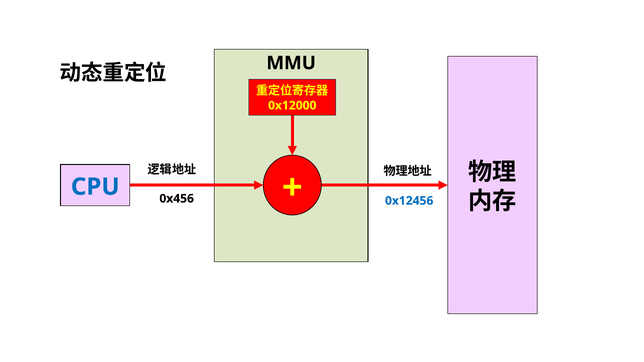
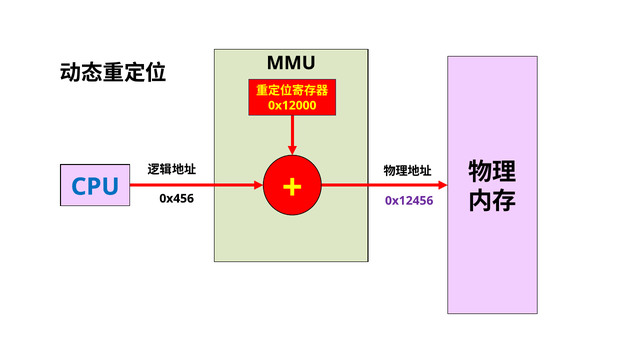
0x12456 colour: blue -> purple
